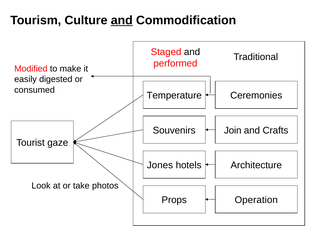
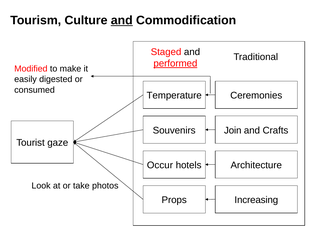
performed underline: none -> present
Jones: Jones -> Occur
Operation: Operation -> Increasing
